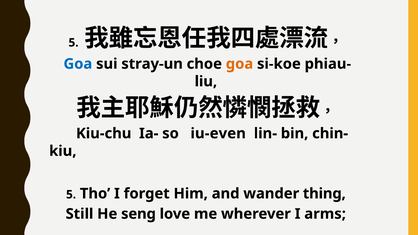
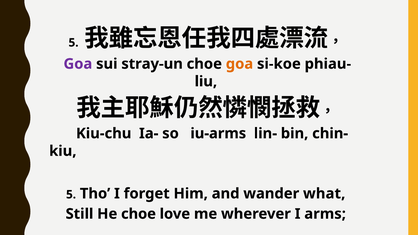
Goa at (78, 64) colour: blue -> purple
iu-even: iu-even -> iu-arms
thing: thing -> what
He seng: seng -> choe
